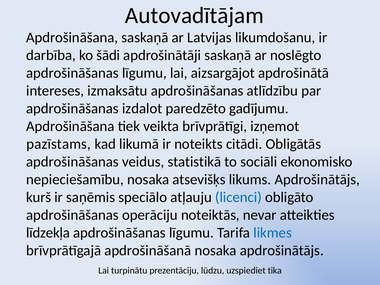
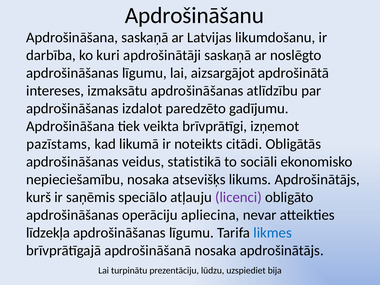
Autovadītājam: Autovadītājam -> Apdrošināšanu
šādi: šādi -> kuri
licenci colour: blue -> purple
noteiktās: noteiktās -> apliecina
tika: tika -> bija
